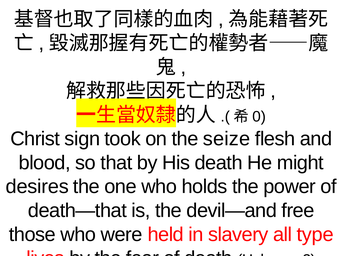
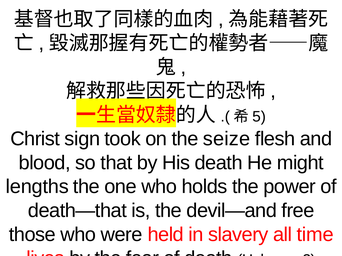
0: 0 -> 5
desires: desires -> lengths
type: type -> time
